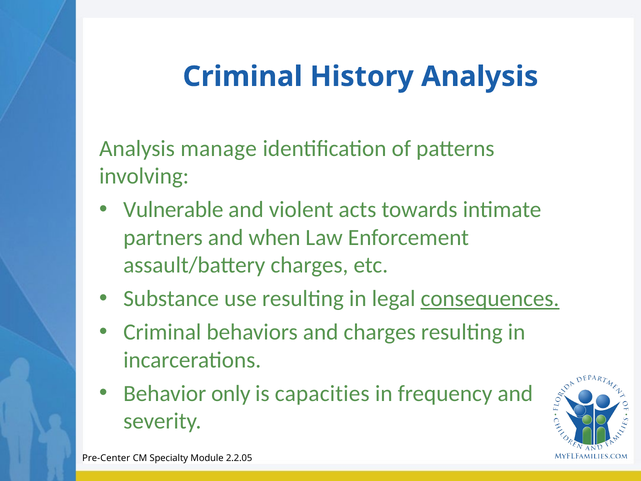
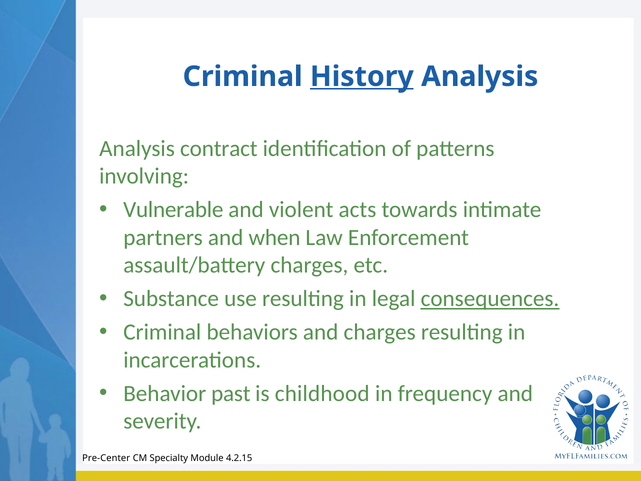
History underline: none -> present
manage: manage -> contract
only: only -> past
capacities: capacities -> childhood
2.2.05: 2.2.05 -> 4.2.15
